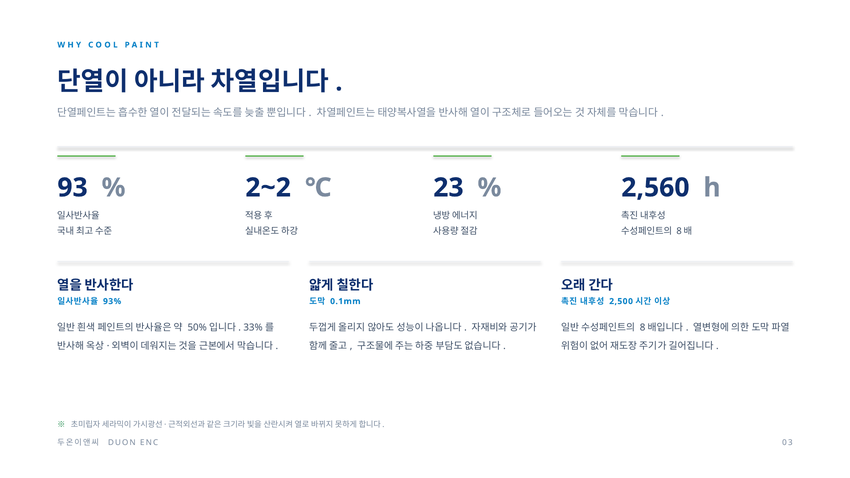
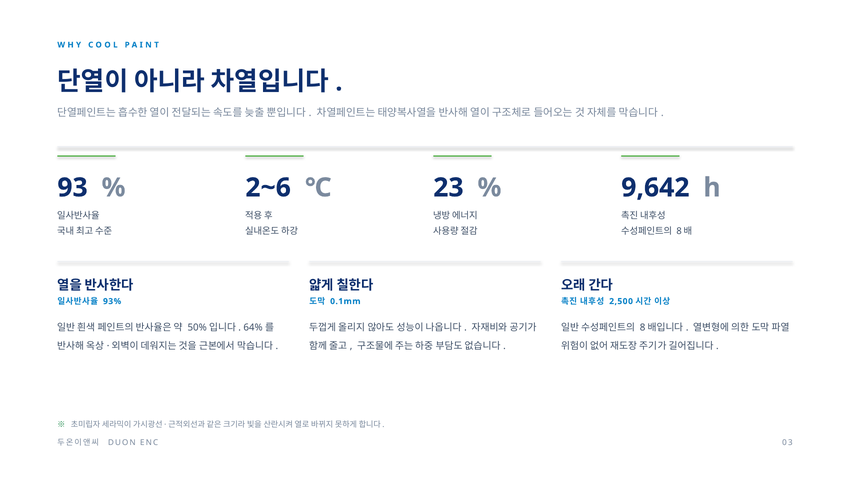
2~2: 2~2 -> 2~6
2,560: 2,560 -> 9,642
33%: 33% -> 64%
